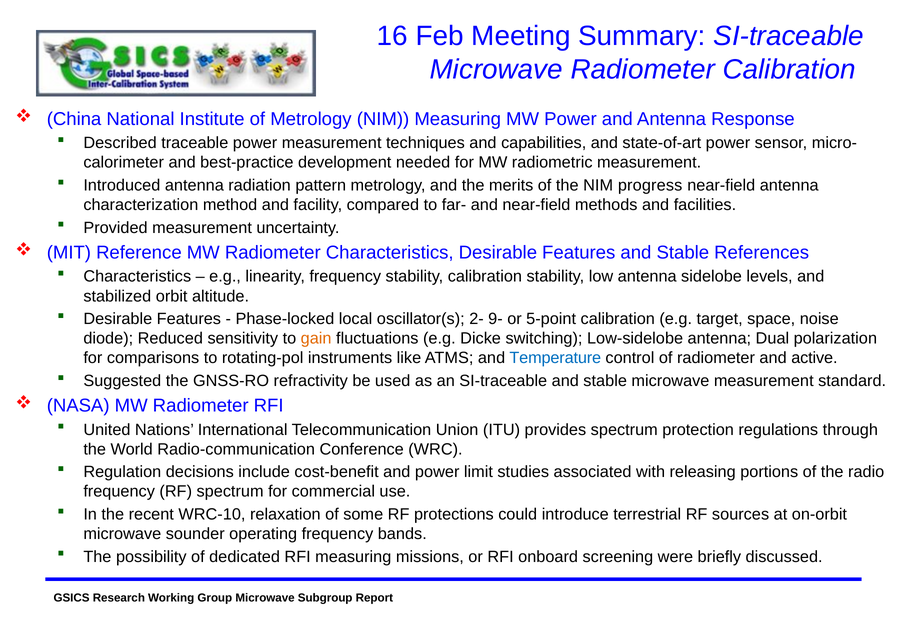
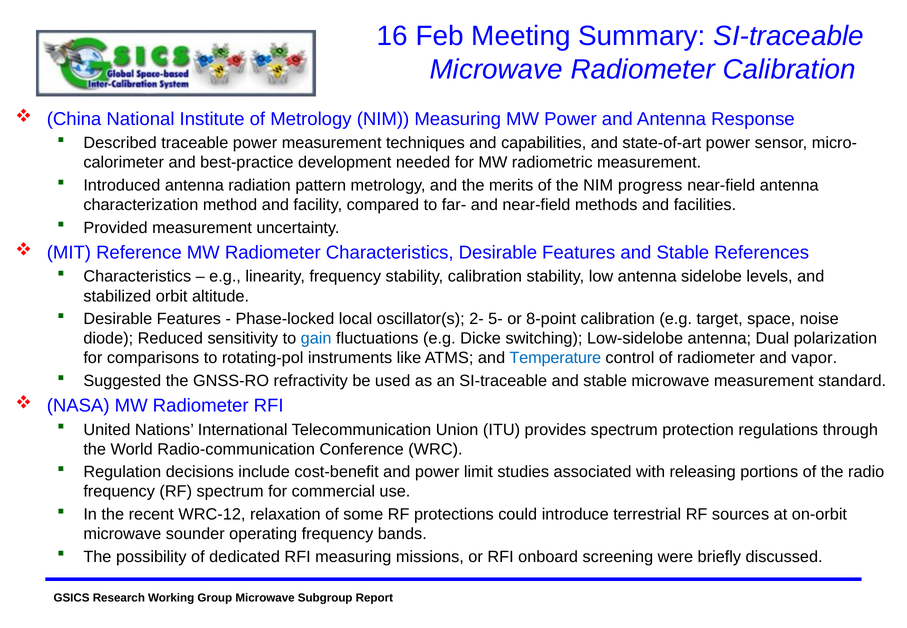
9-: 9- -> 5-
5-point: 5-point -> 8-point
gain colour: orange -> blue
active: active -> vapor
WRC-10: WRC-10 -> WRC-12
